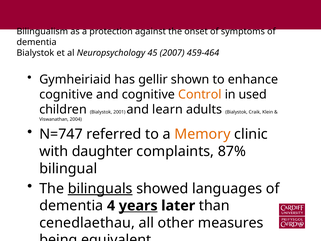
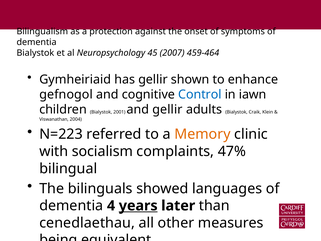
cognitive at (66, 95): cognitive -> gefnogol
Control colour: orange -> blue
used: used -> iawn
and learn: learn -> gellir
N=747: N=747 -> N=223
daughter: daughter -> socialism
87%: 87% -> 47%
bilinguals underline: present -> none
